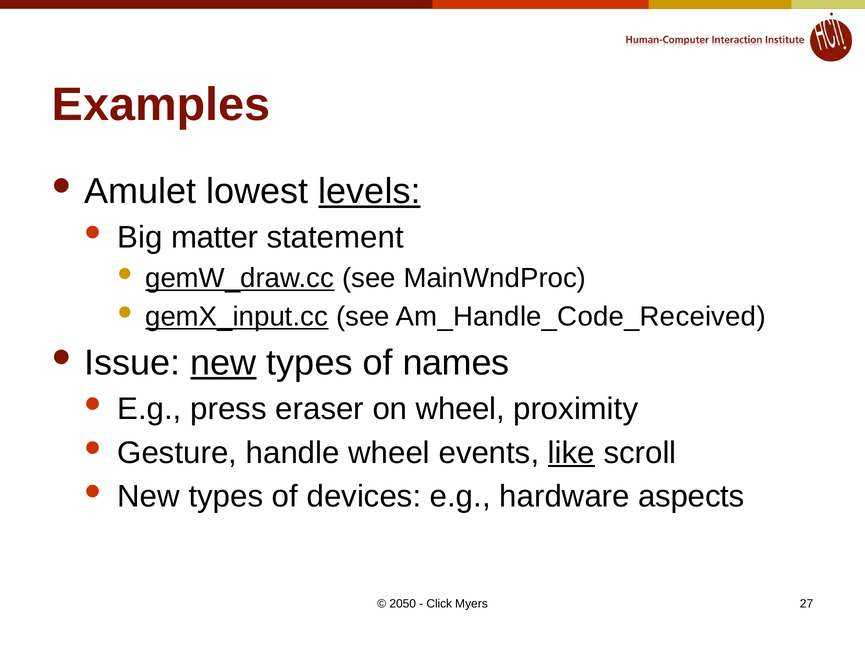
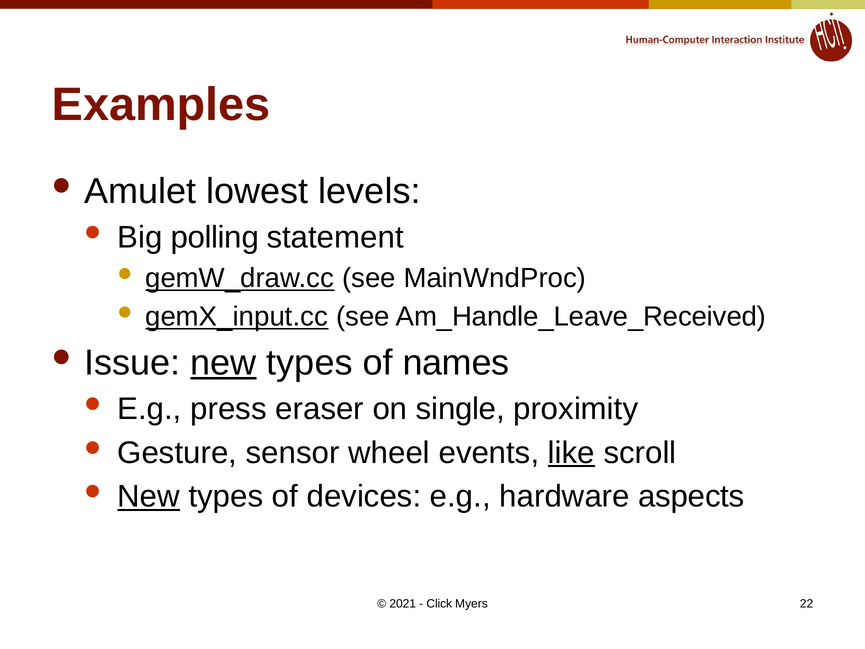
levels underline: present -> none
matter: matter -> polling
Am_Handle_Code_Received: Am_Handle_Code_Received -> Am_Handle_Leave_Received
on wheel: wheel -> single
handle: handle -> sensor
New at (149, 496) underline: none -> present
2050: 2050 -> 2021
27: 27 -> 22
